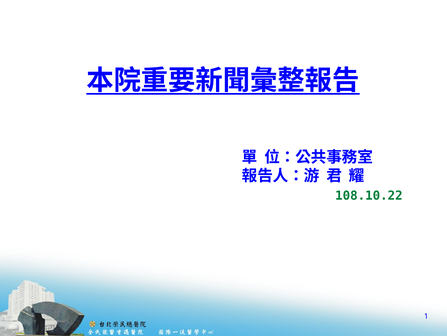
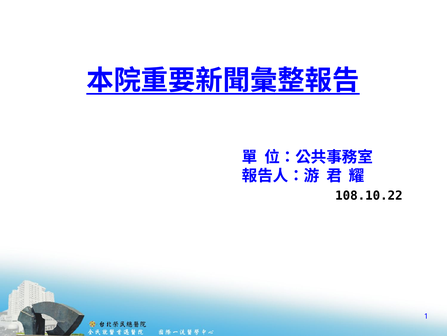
108.10.22 colour: green -> black
